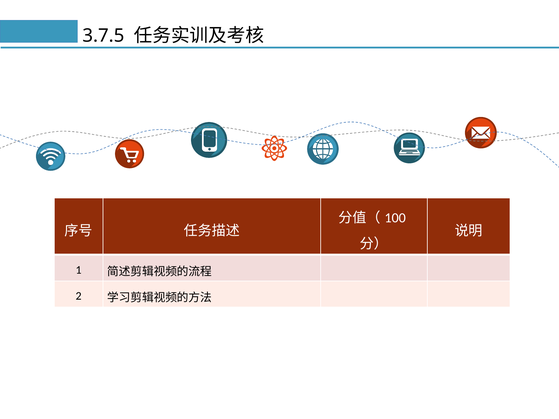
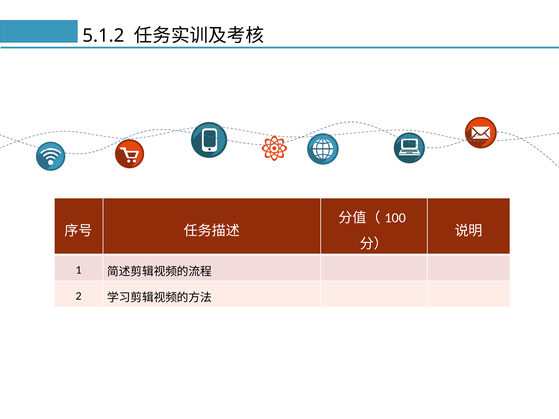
3.7.5: 3.7.5 -> 5.1.2
